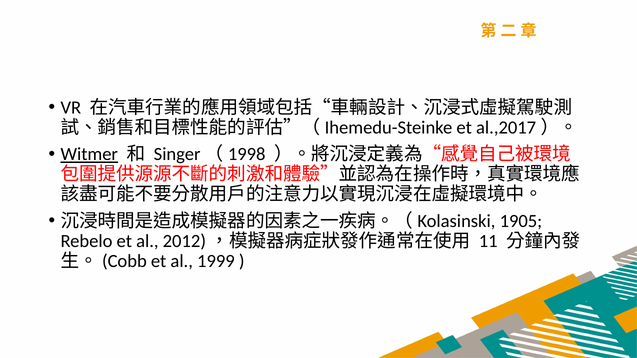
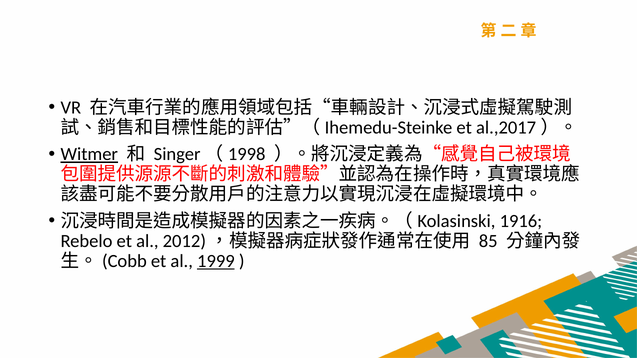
1905: 1905 -> 1916
11: 11 -> 85
1999 underline: none -> present
